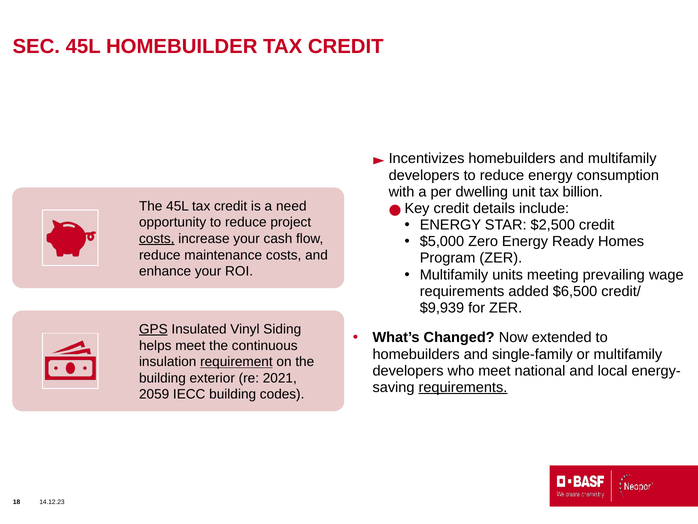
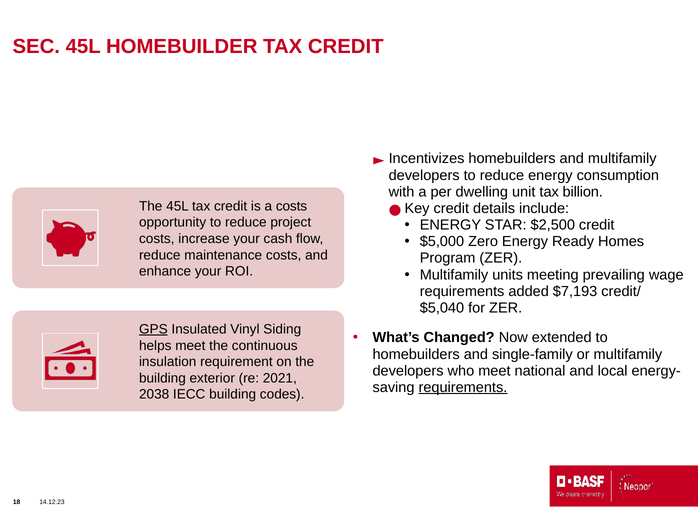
a need: need -> costs
costs at (157, 239) underline: present -> none
$6,500: $6,500 -> $7,193
$9,939: $9,939 -> $5,040
requirement underline: present -> none
2059: 2059 -> 2038
